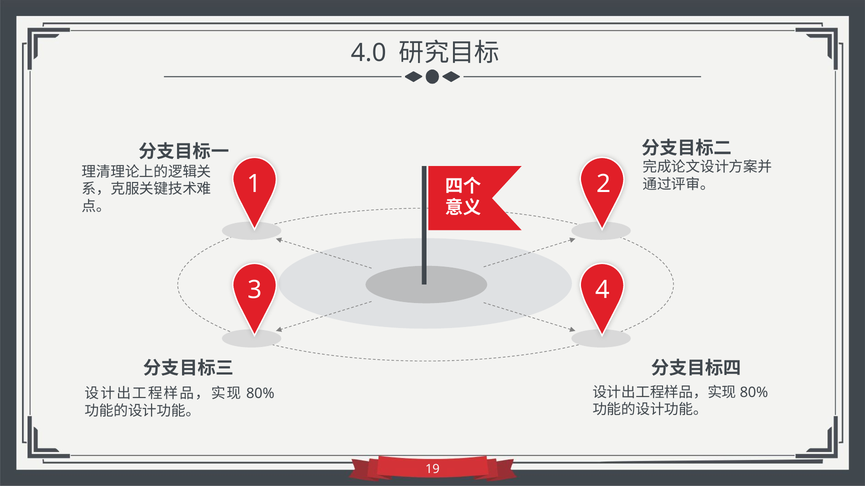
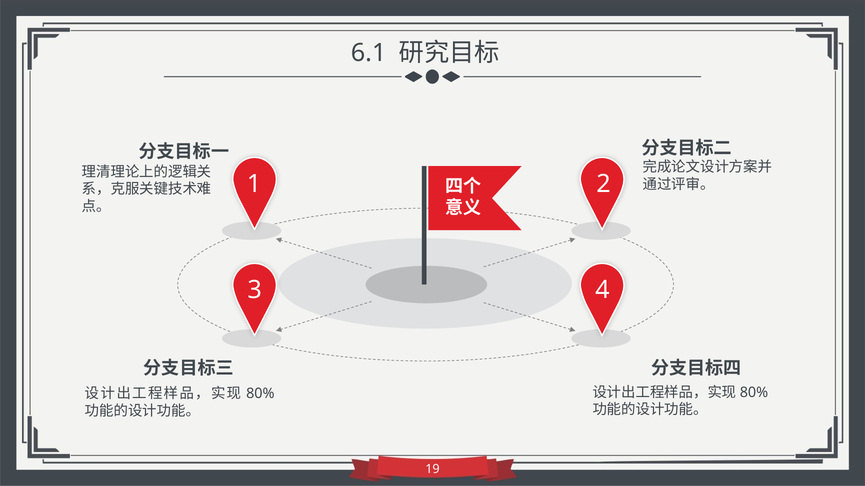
4.0: 4.0 -> 6.1
